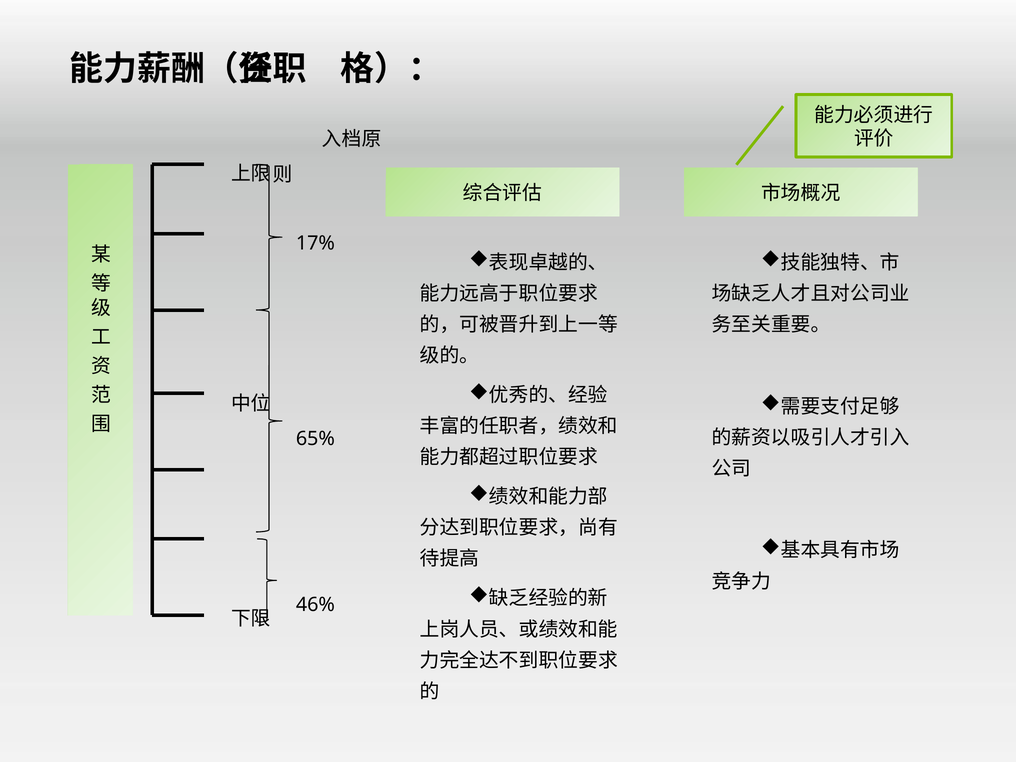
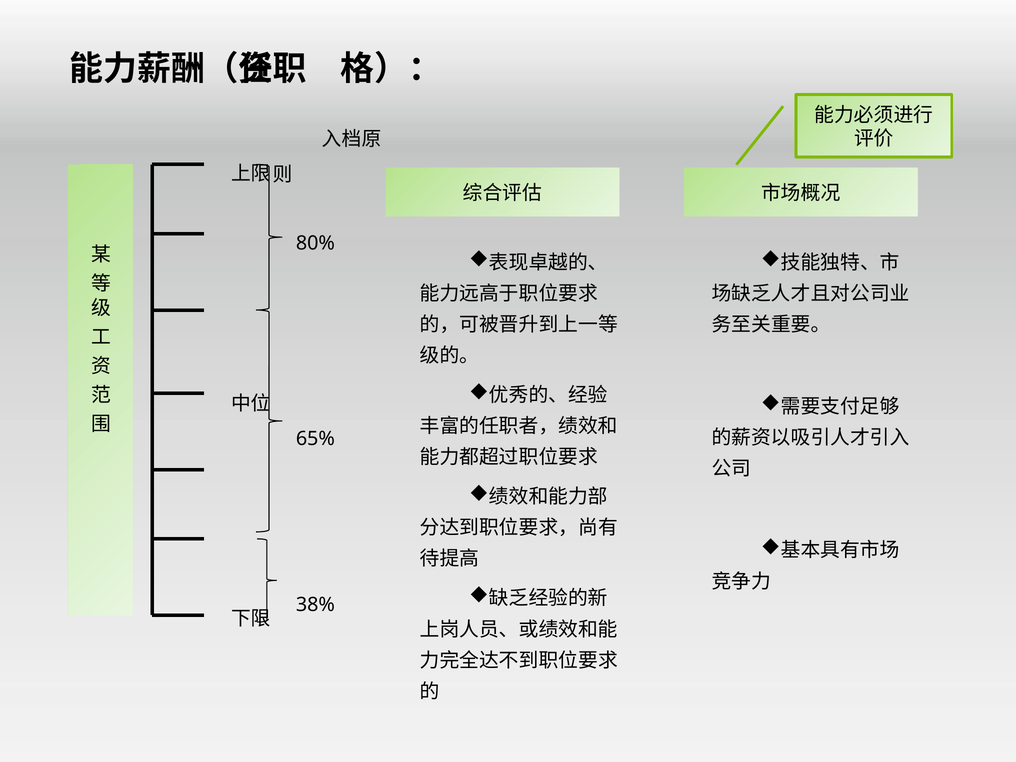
17%: 17% -> 80%
46%: 46% -> 38%
